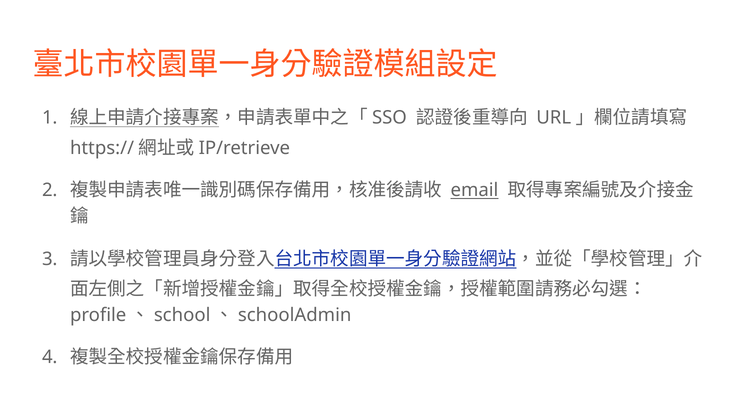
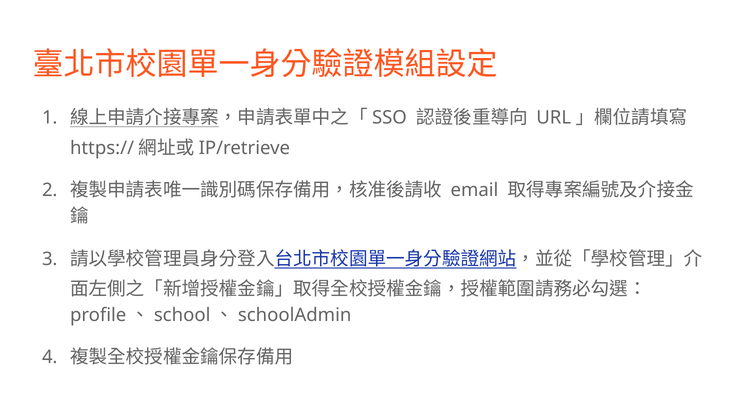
email underline: present -> none
